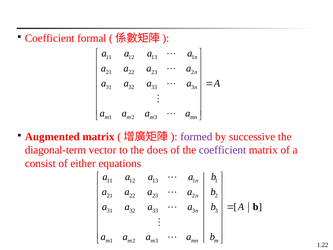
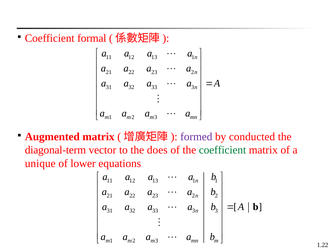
successive: successive -> conducted
coefficient at (222, 150) colour: purple -> green
consist: consist -> unique
either: either -> lower
